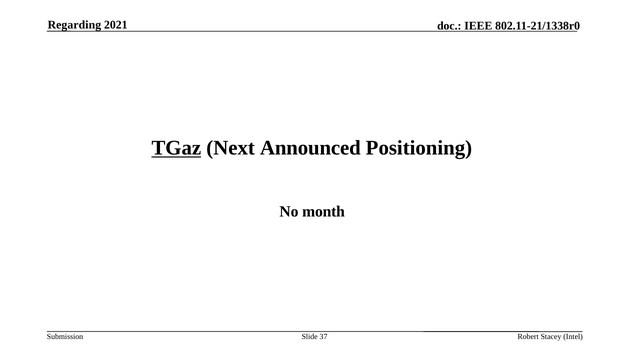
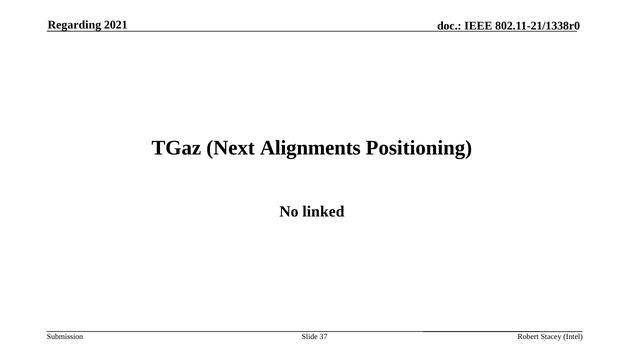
TGaz underline: present -> none
Announced: Announced -> Alignments
month: month -> linked
